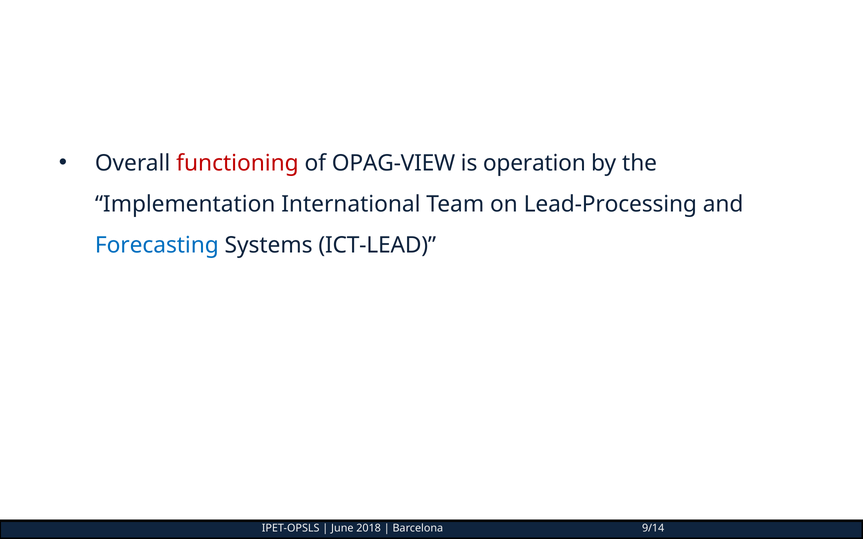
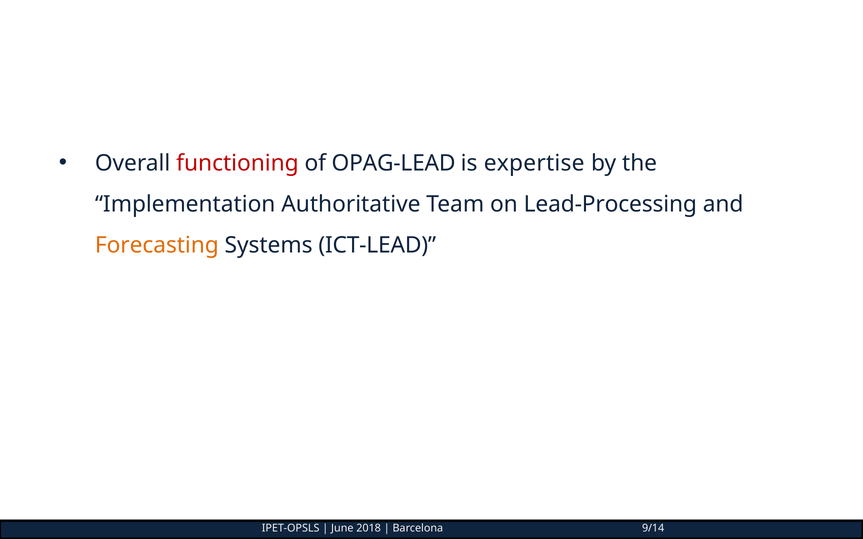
OPAG-VIEW: OPAG-VIEW -> OPAG-LEAD
operation: operation -> expertise
International: International -> Authoritative
Forecasting colour: blue -> orange
